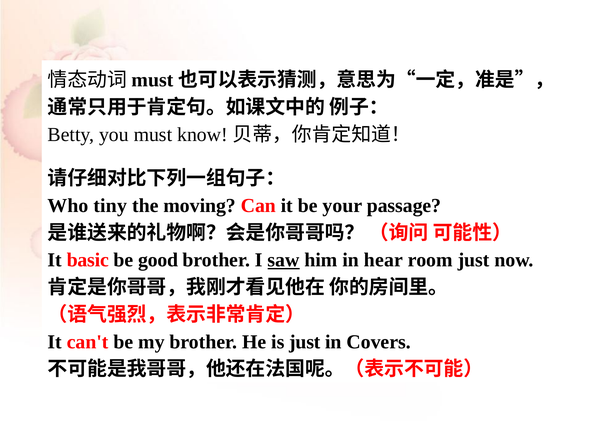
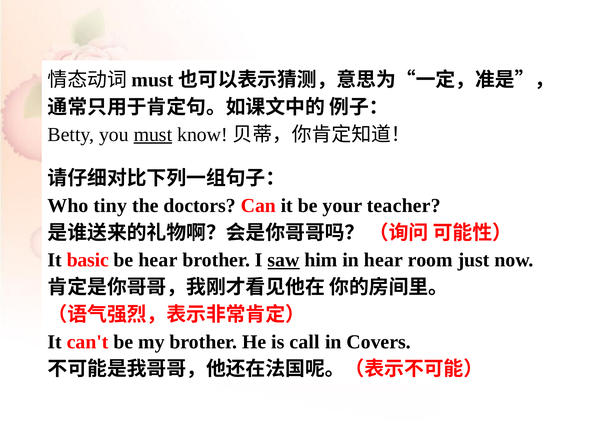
must underline: none -> present
moving: moving -> doctors
passage: passage -> teacher
be good: good -> hear
is just: just -> call
